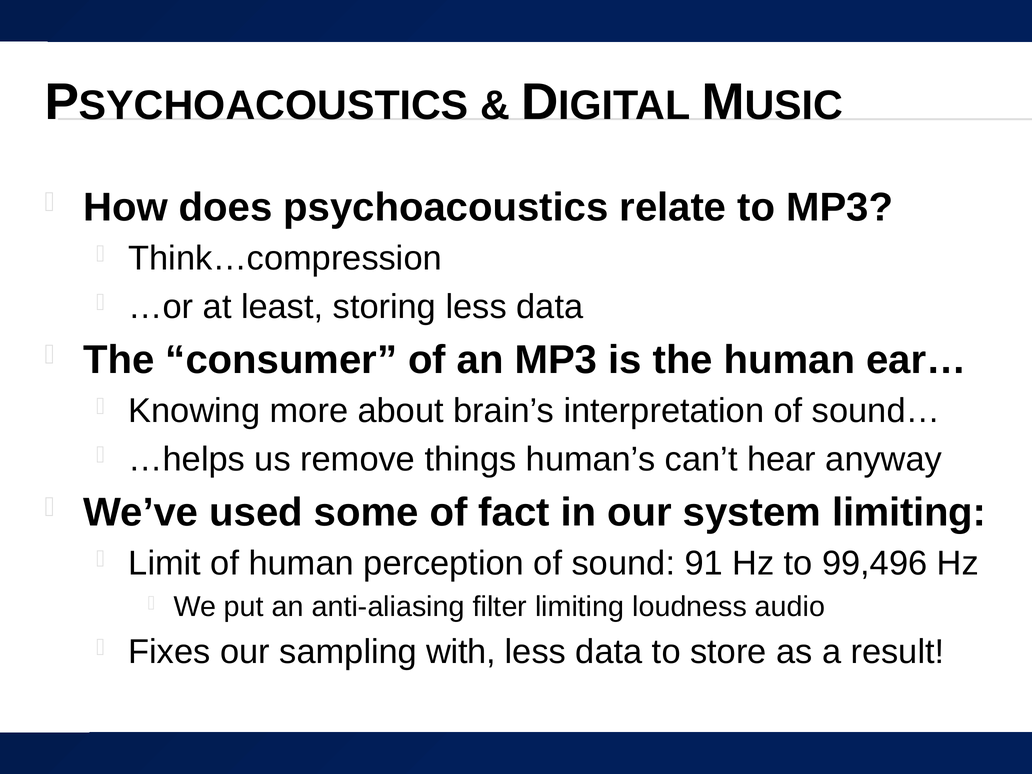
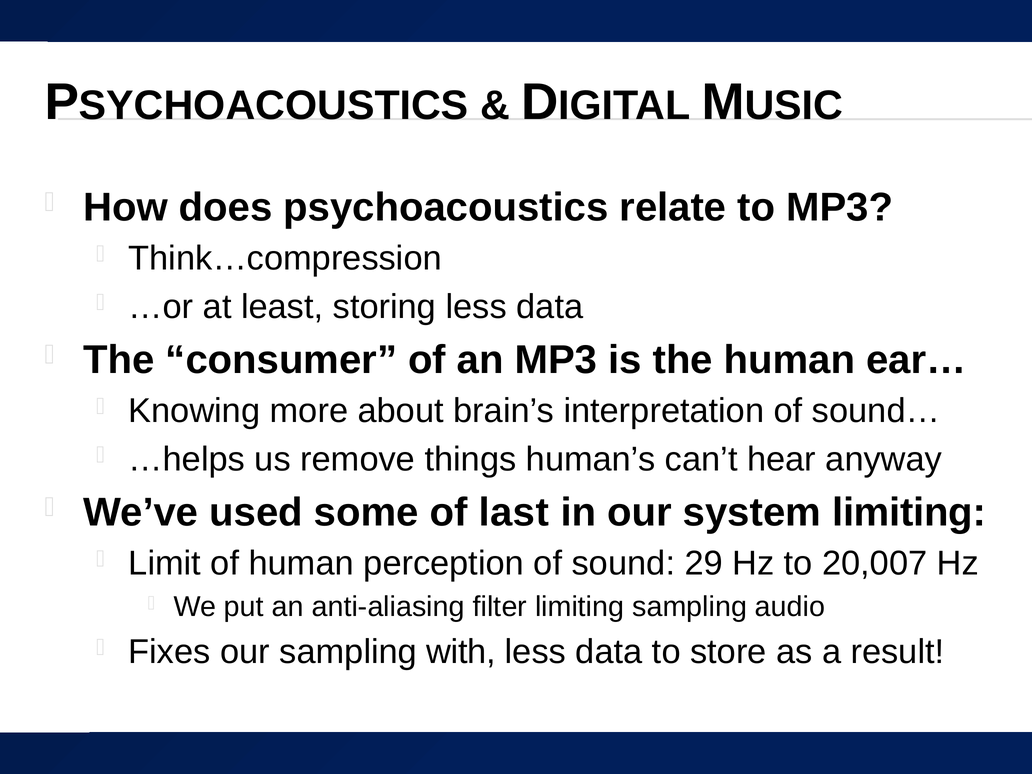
fact: fact -> last
91: 91 -> 29
99,496: 99,496 -> 20,007
limiting loudness: loudness -> sampling
